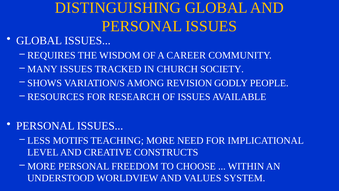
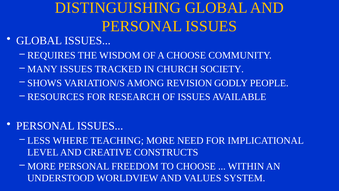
A CAREER: CAREER -> CHOOSE
MOTIFS: MOTIFS -> WHERE
